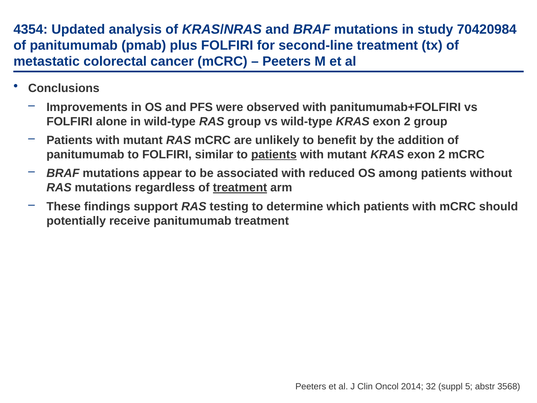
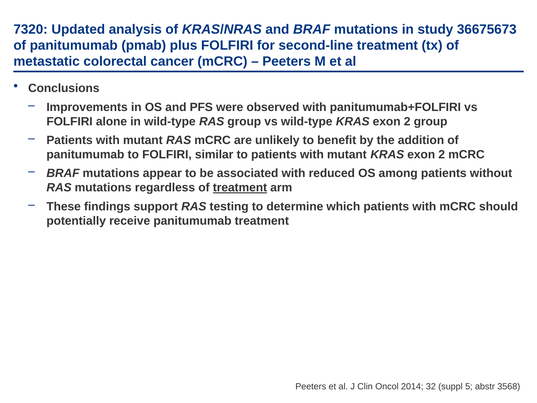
4354: 4354 -> 7320
70420984: 70420984 -> 36675673
patients at (274, 154) underline: present -> none
